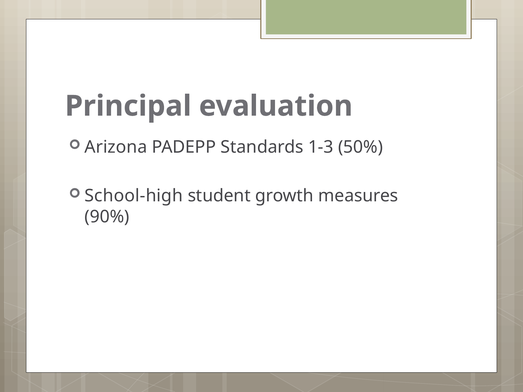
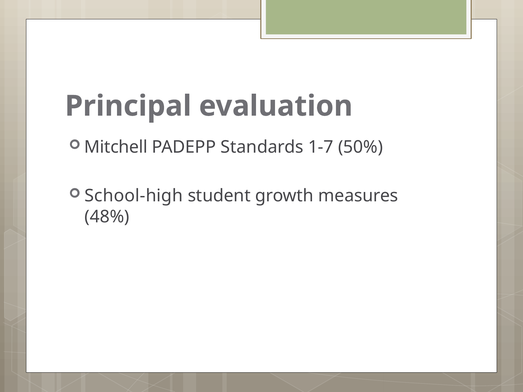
Arizona: Arizona -> Mitchell
1-3: 1-3 -> 1-7
90%: 90% -> 48%
